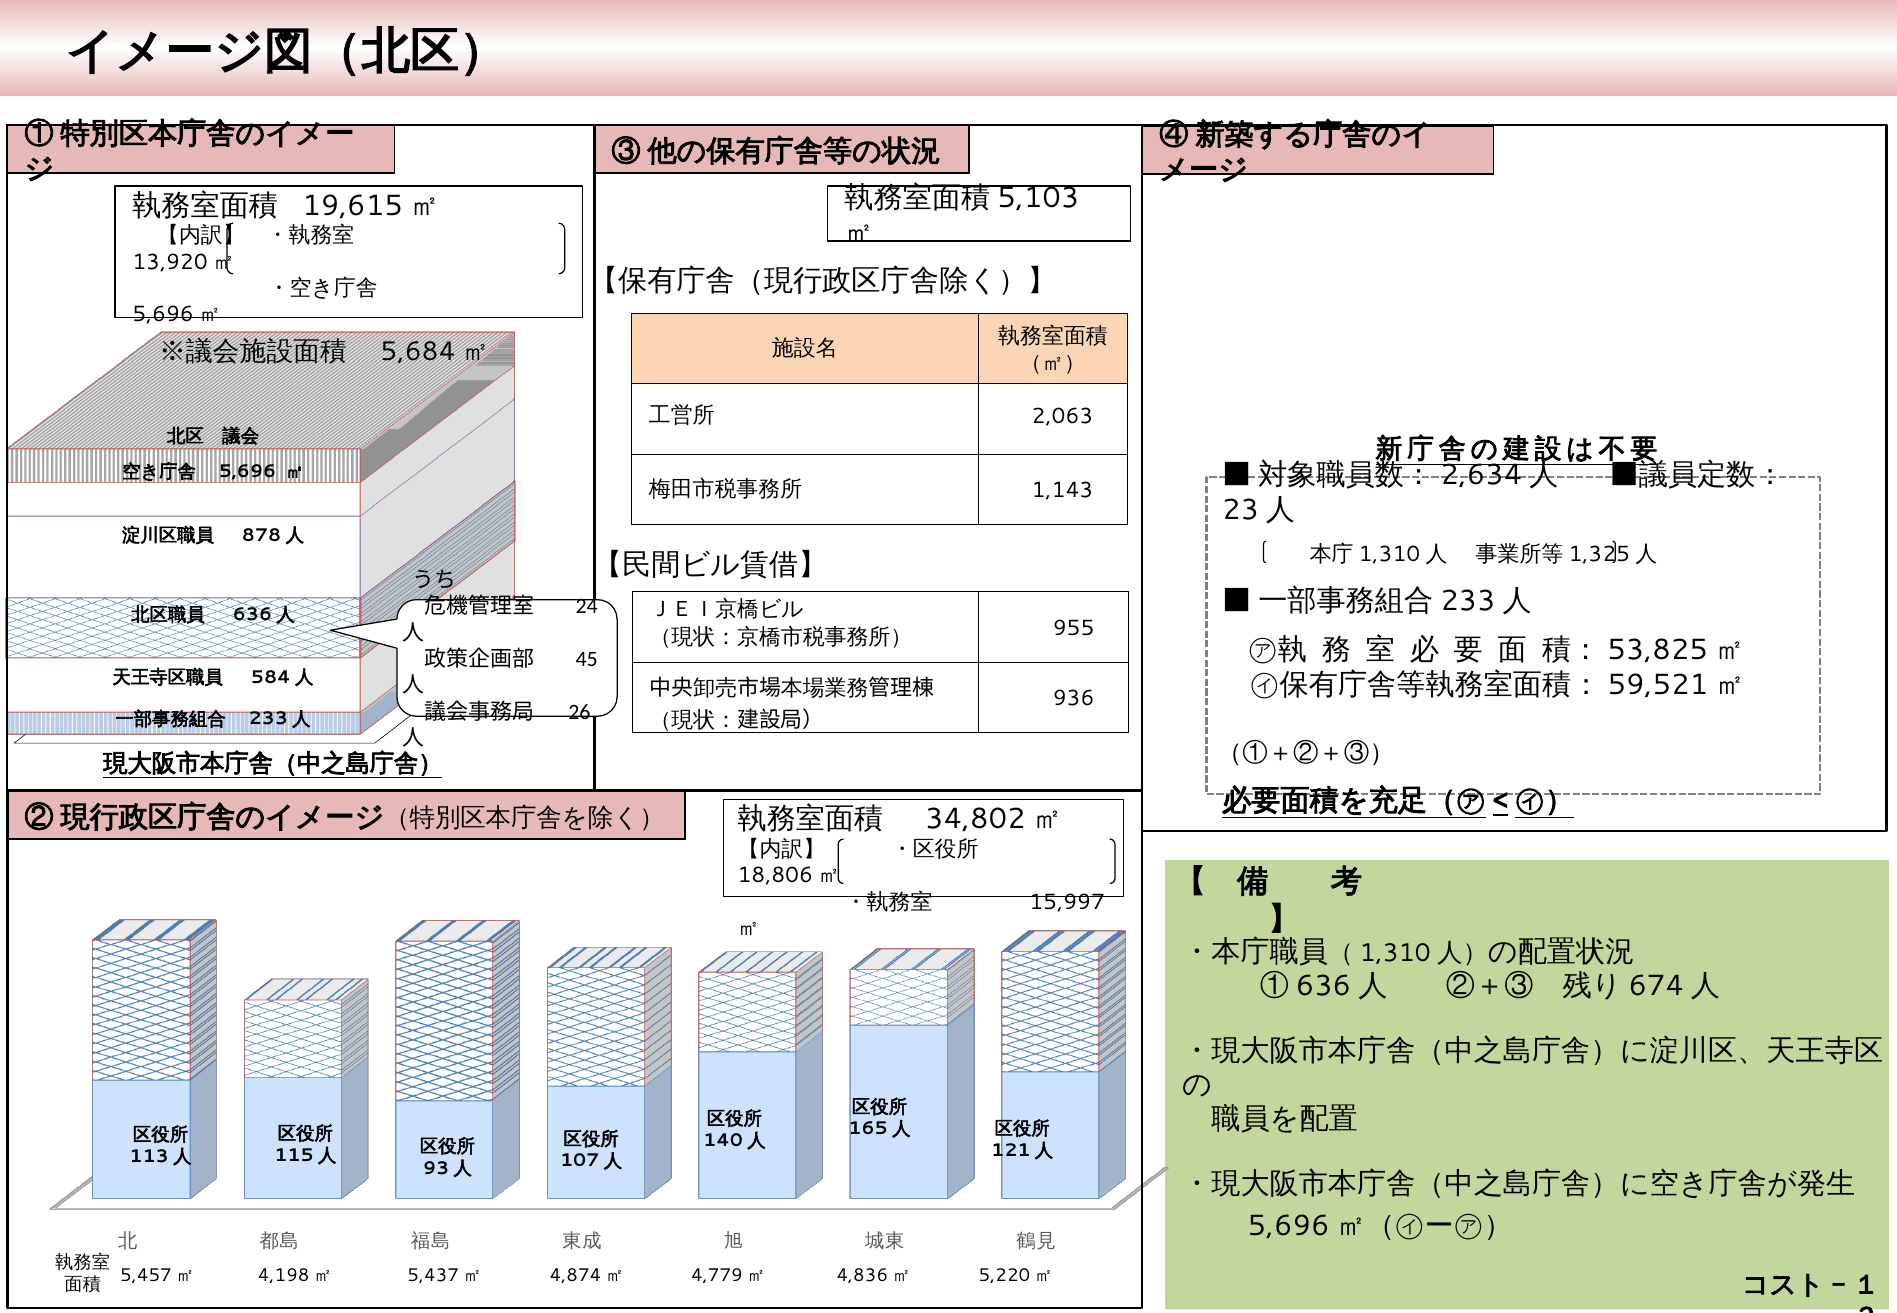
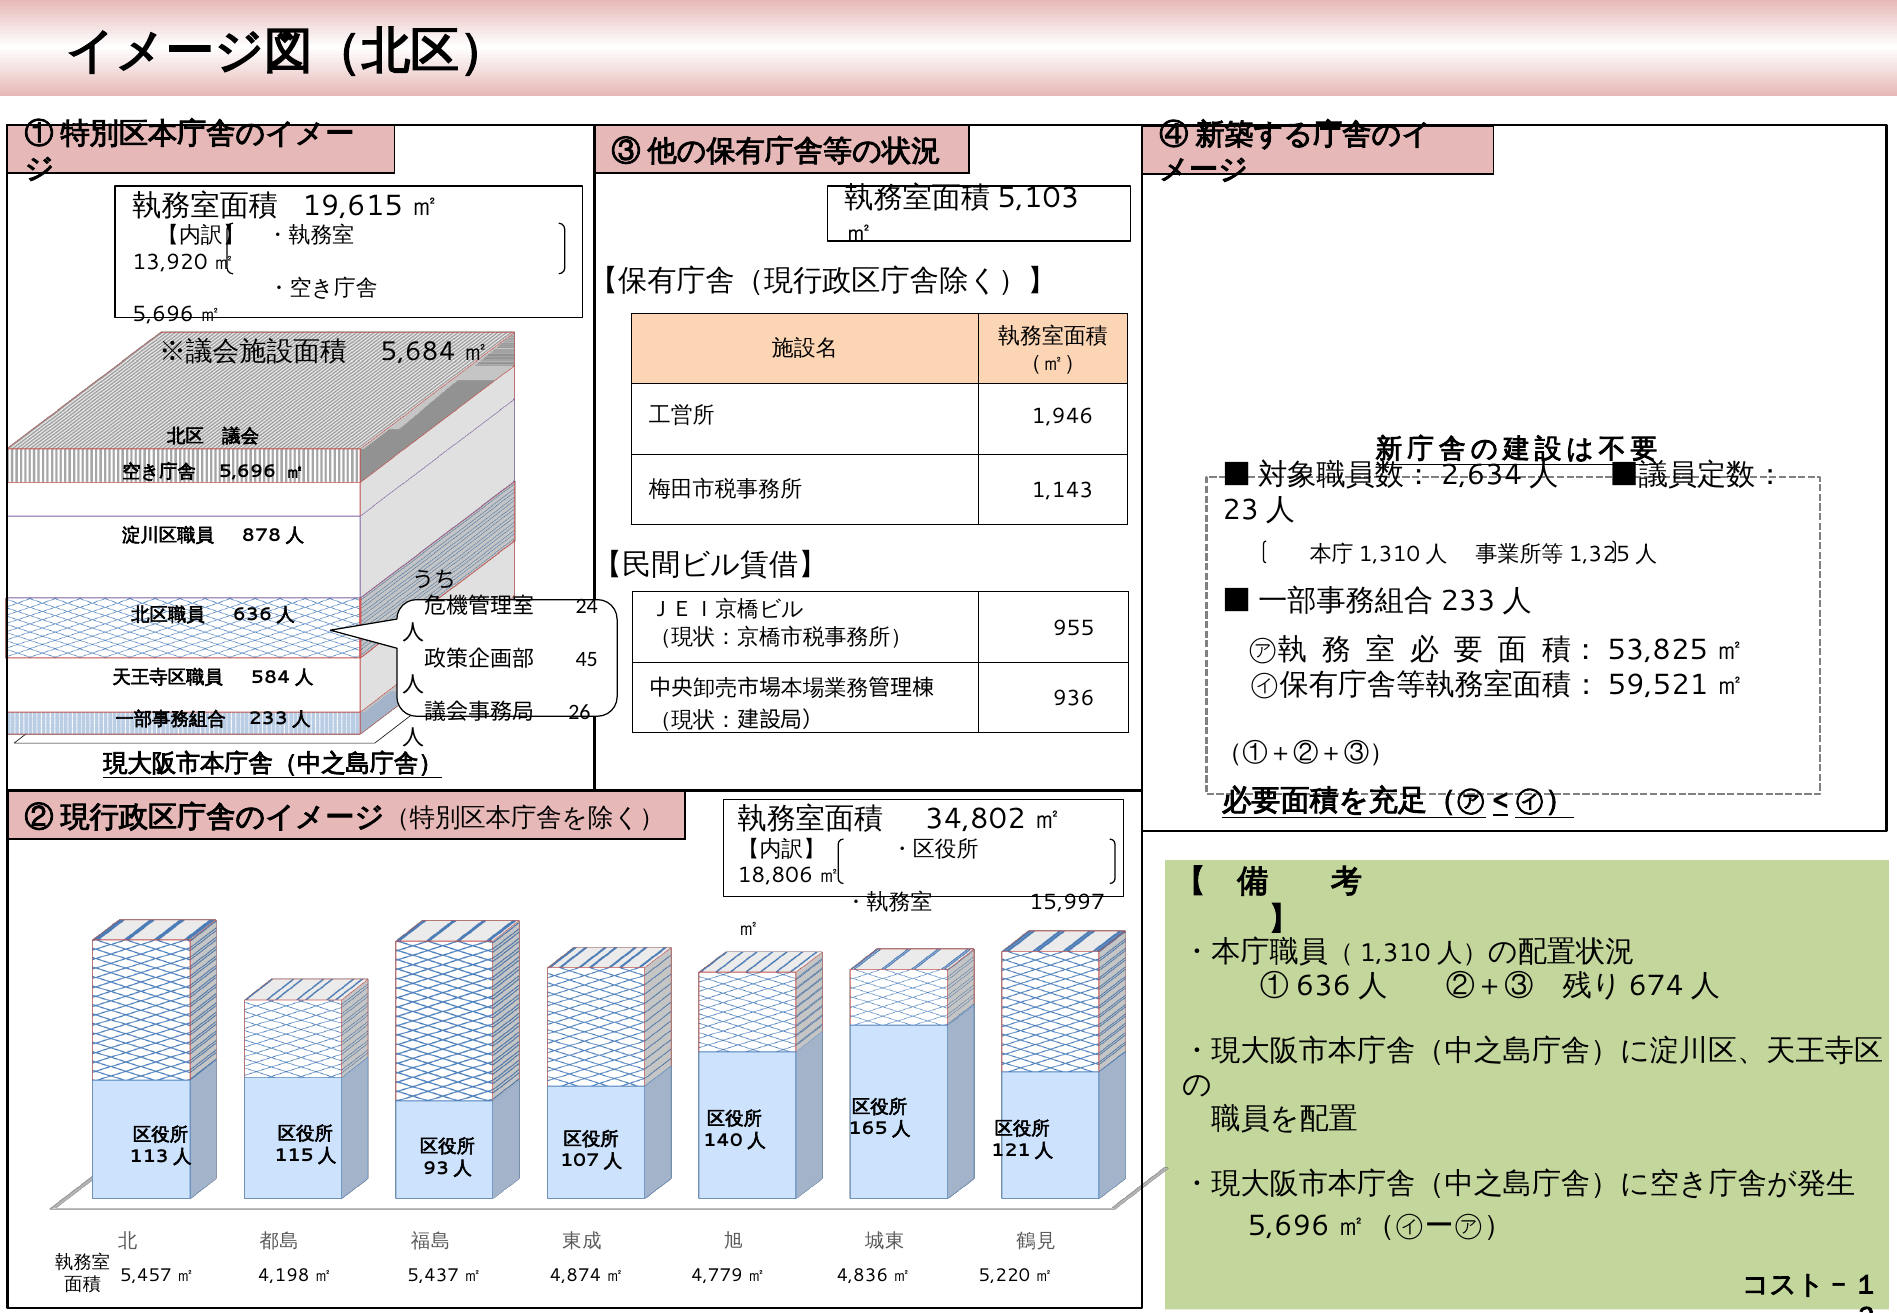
2,063: 2,063 -> 1,946
